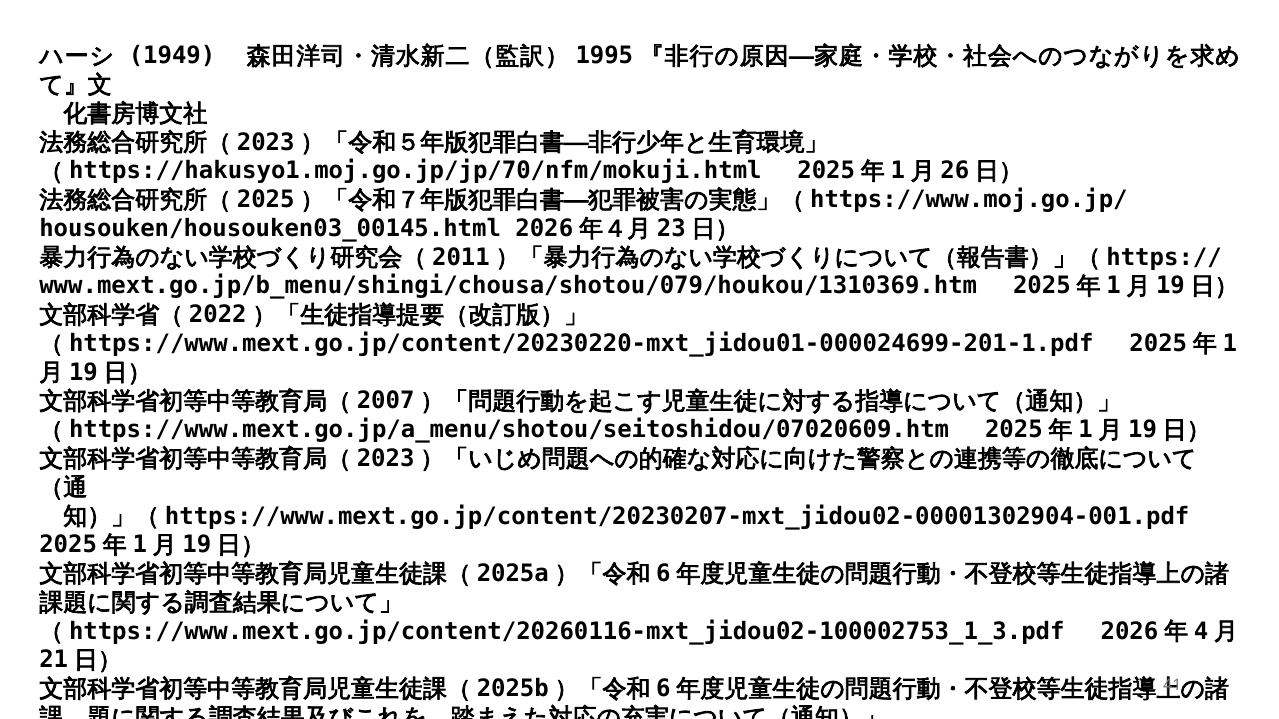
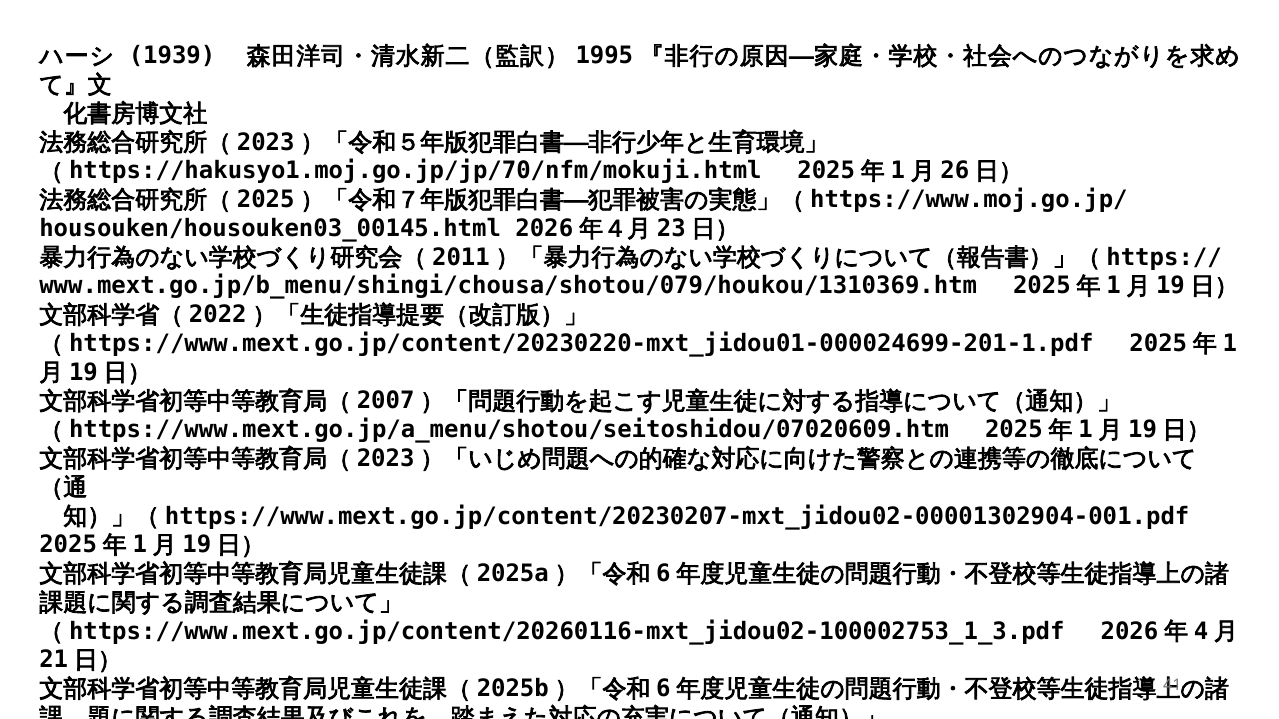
1949: 1949 -> 1939
